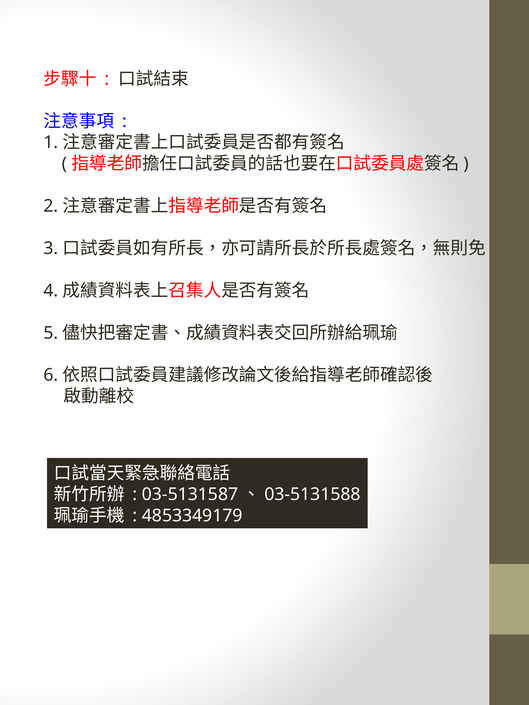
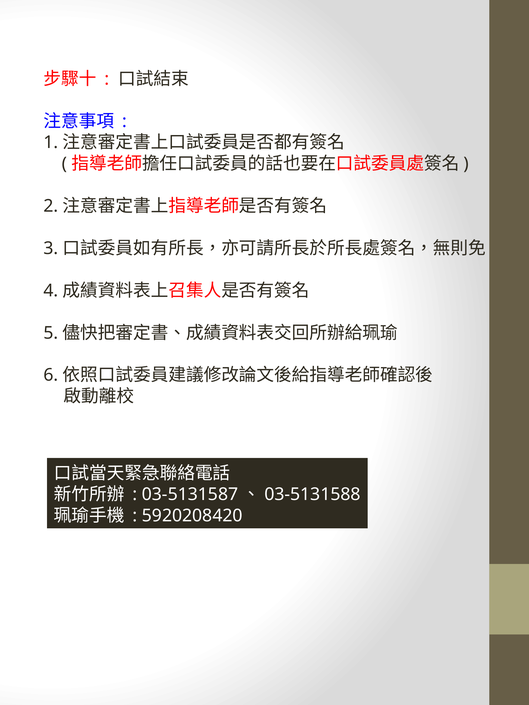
4853349179: 4853349179 -> 5920208420
